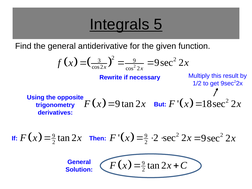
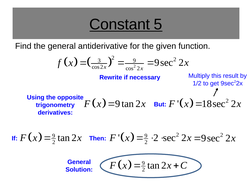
Integrals: Integrals -> Constant
